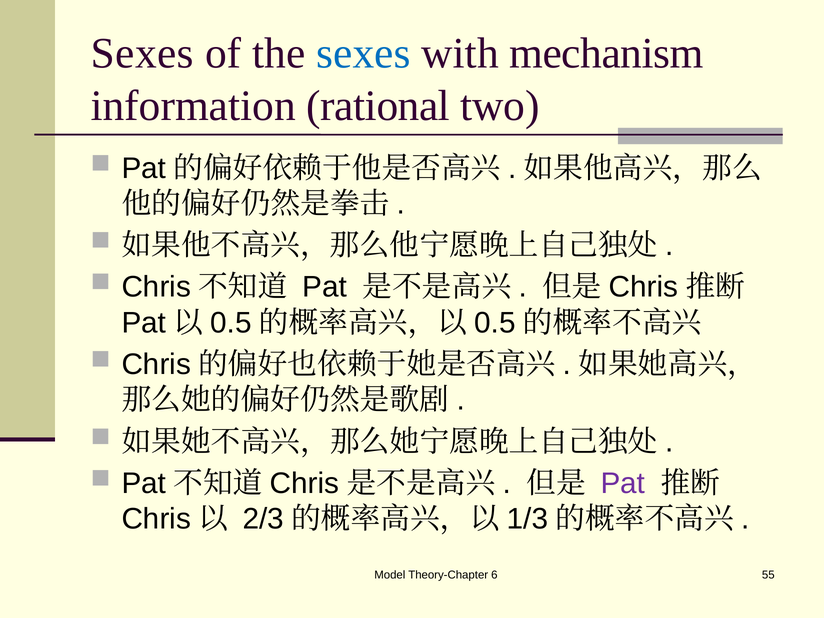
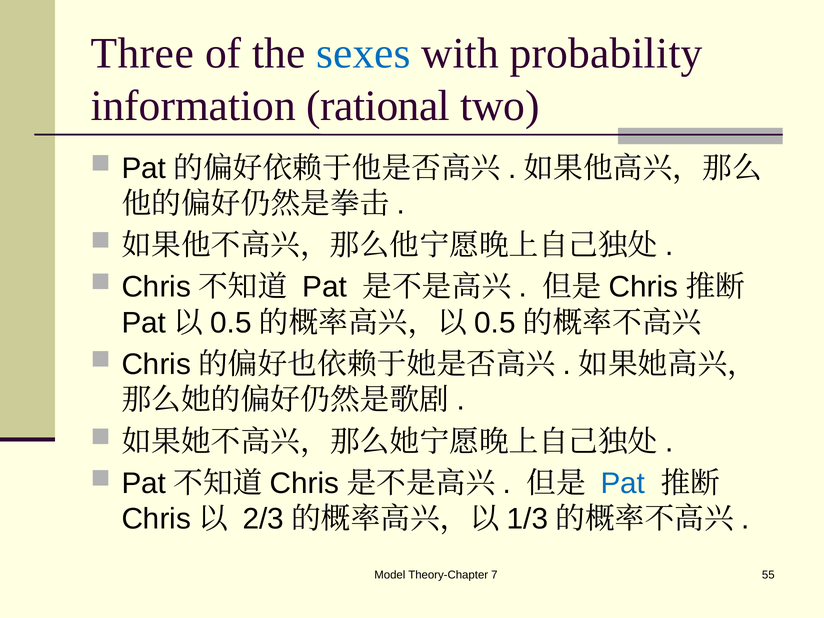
Sexes at (142, 53): Sexes -> Three
mechanism: mechanism -> probability
Pat at (623, 483) colour: purple -> blue
6: 6 -> 7
